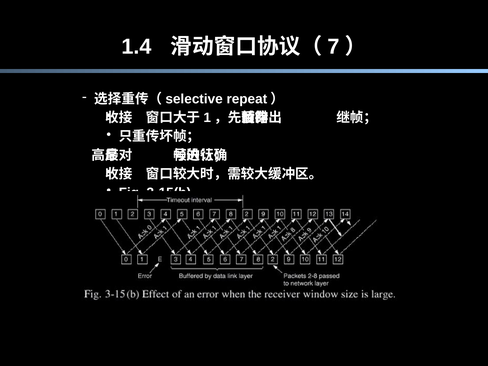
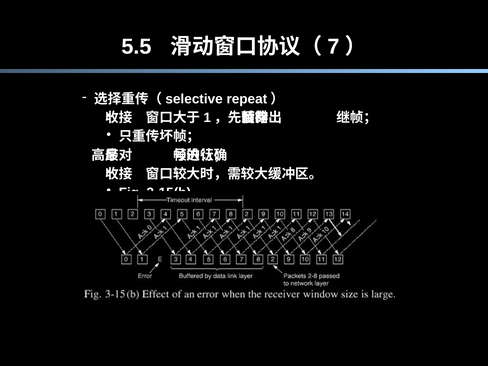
1.4: 1.4 -> 5.5
